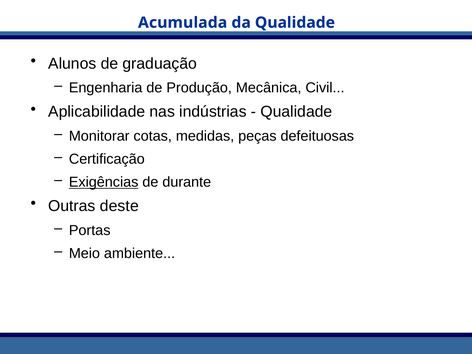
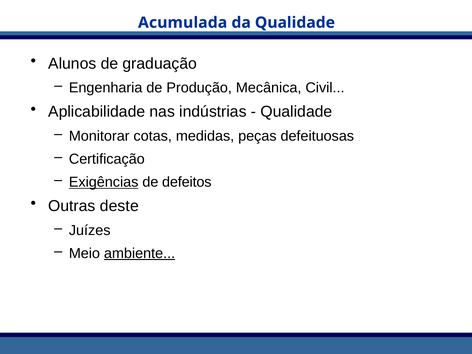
durante: durante -> defeitos
Portas: Portas -> Juízes
ambiente underline: none -> present
